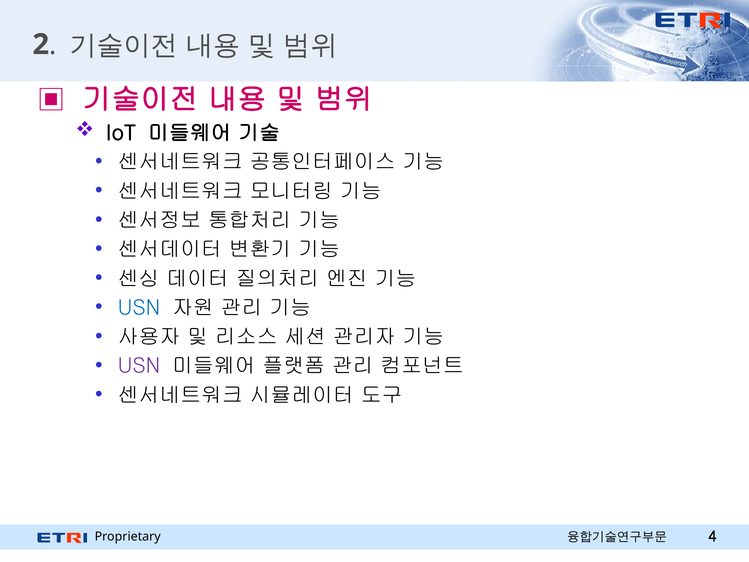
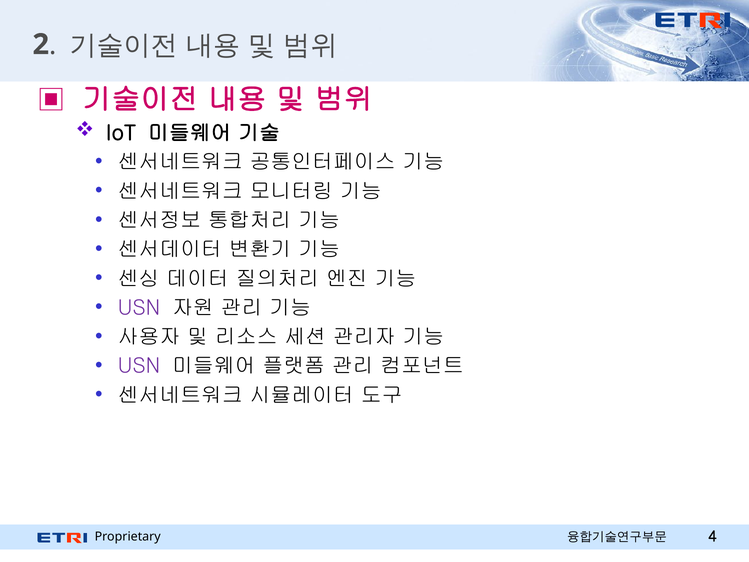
USN at (139, 308) colour: blue -> purple
